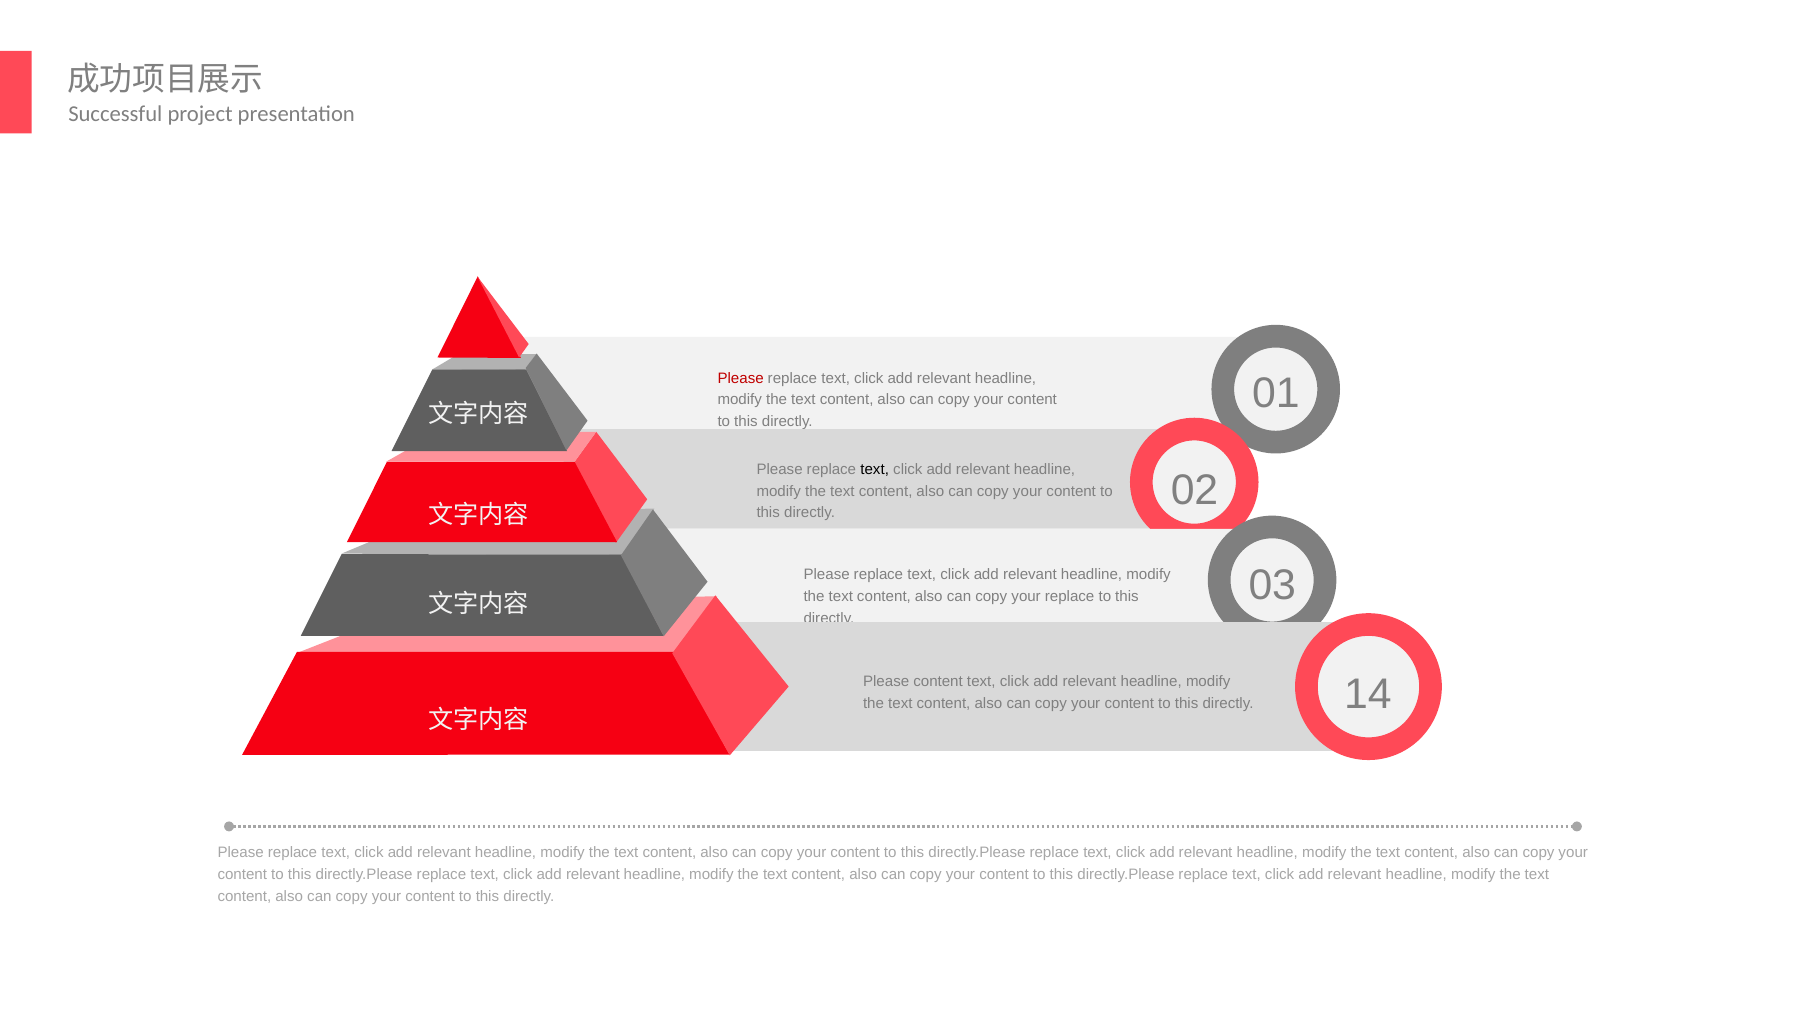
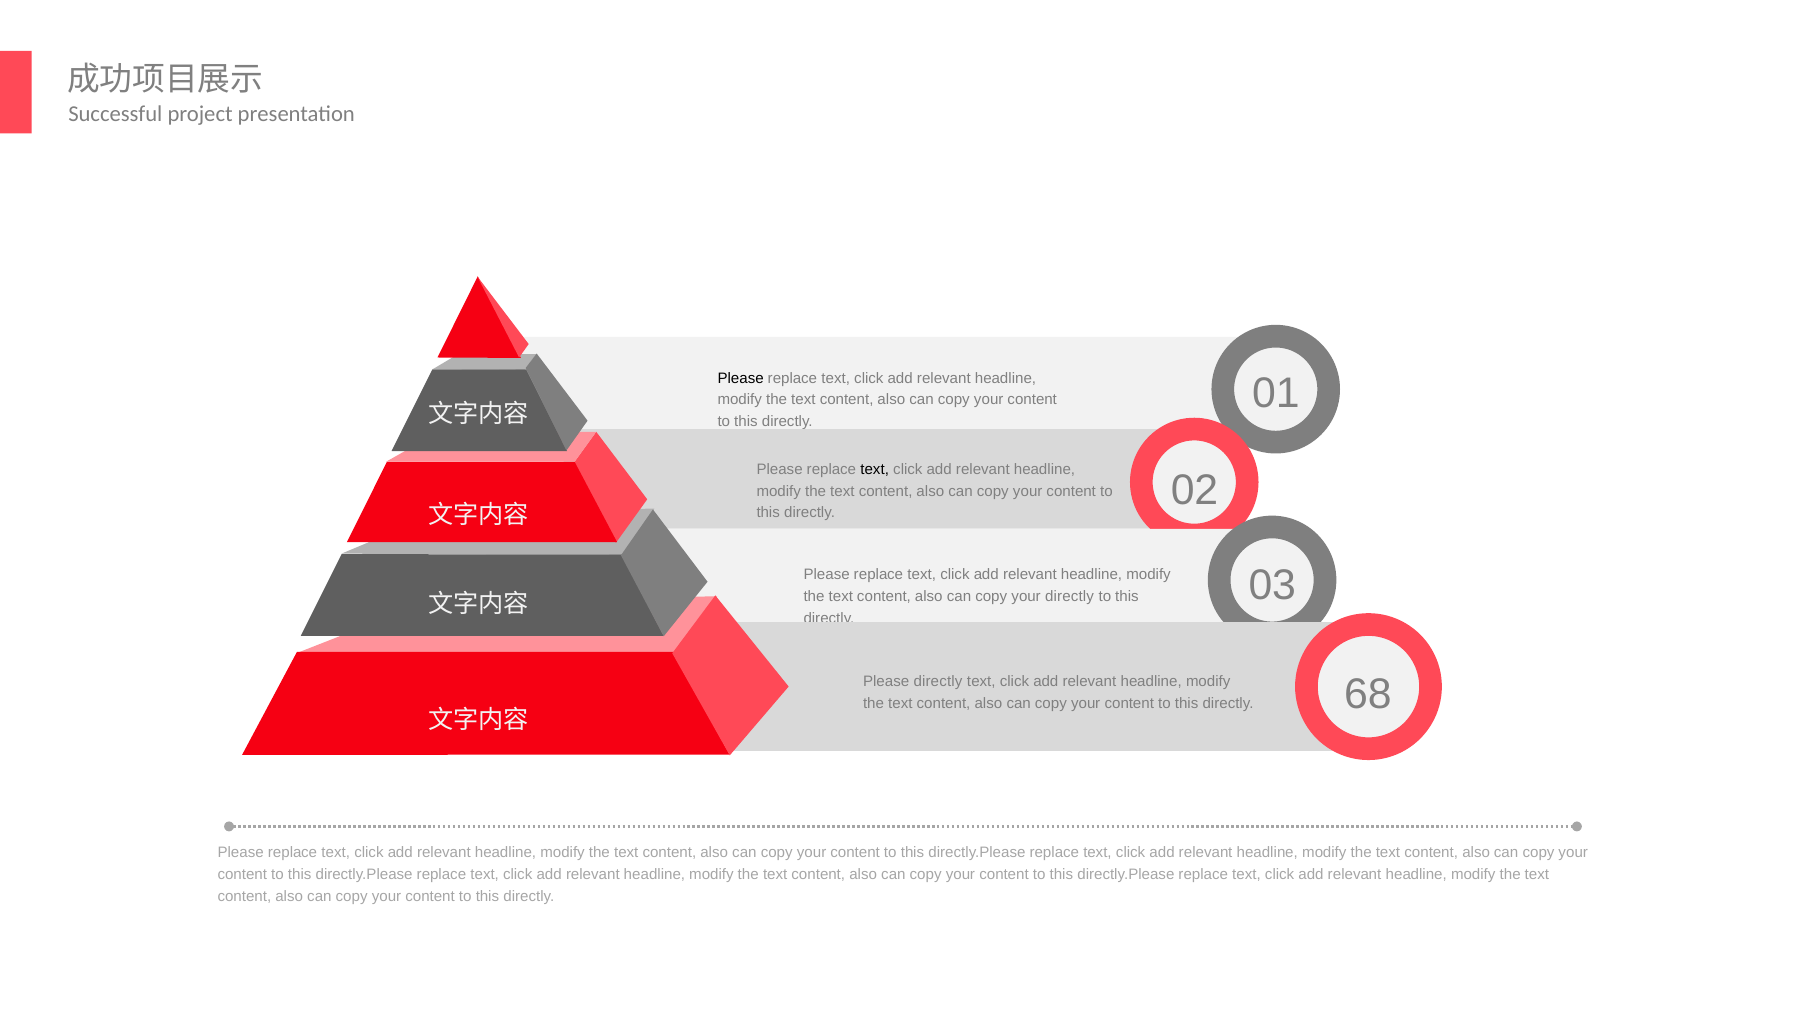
Please at (741, 378) colour: red -> black
your replace: replace -> directly
Please content: content -> directly
14: 14 -> 68
